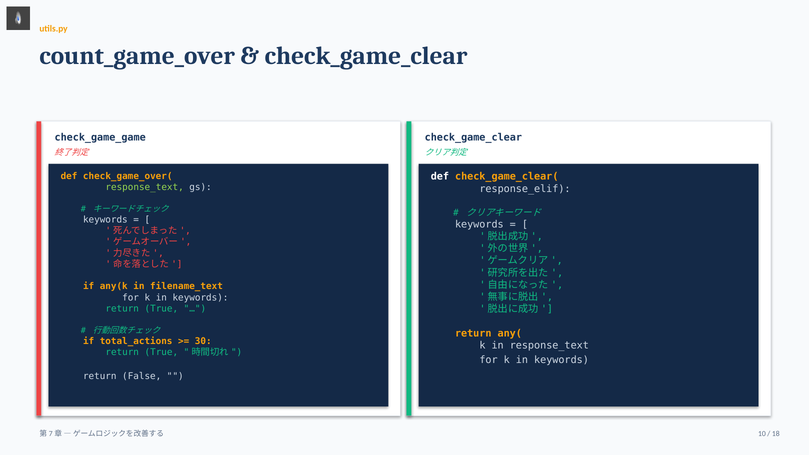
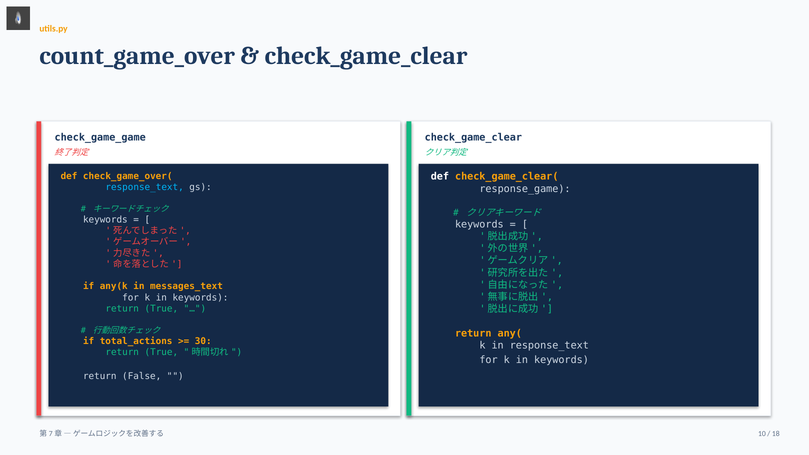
response_text at (145, 187) colour: light green -> light blue
response_elif: response_elif -> response_game
filename_text: filename_text -> messages_text
